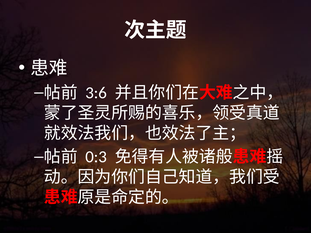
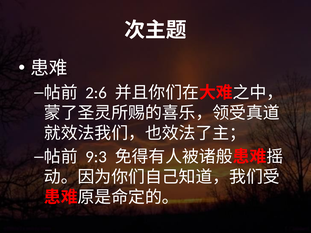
3:6: 3:6 -> 2:6
0:3: 0:3 -> 9:3
